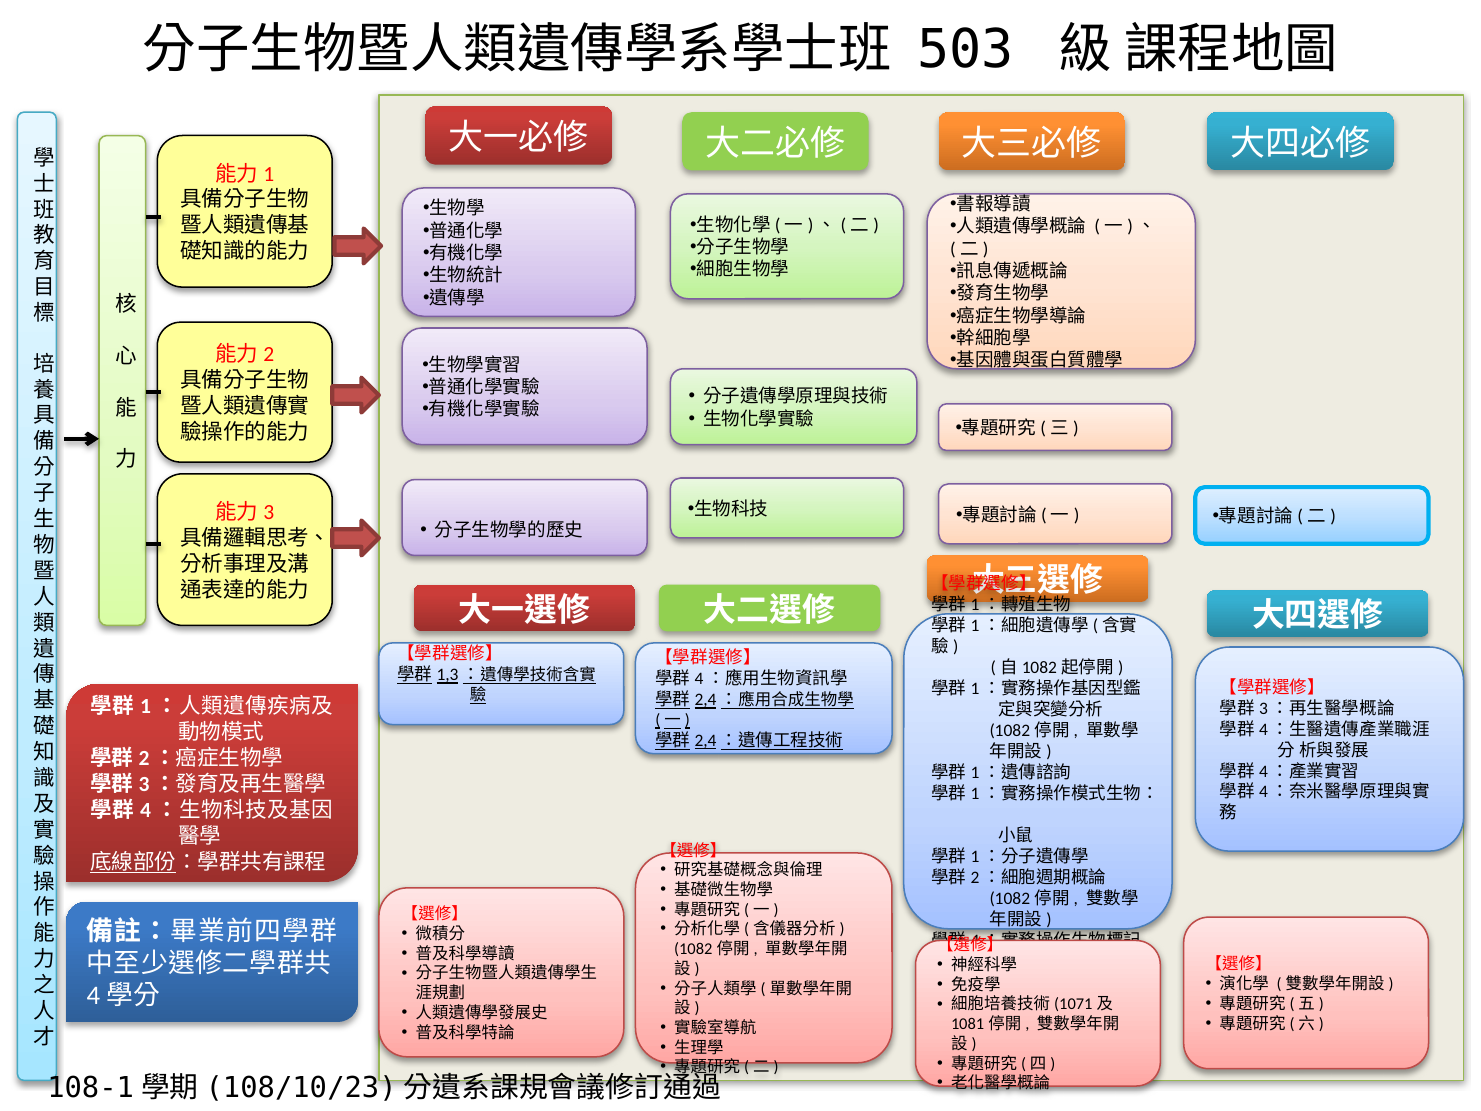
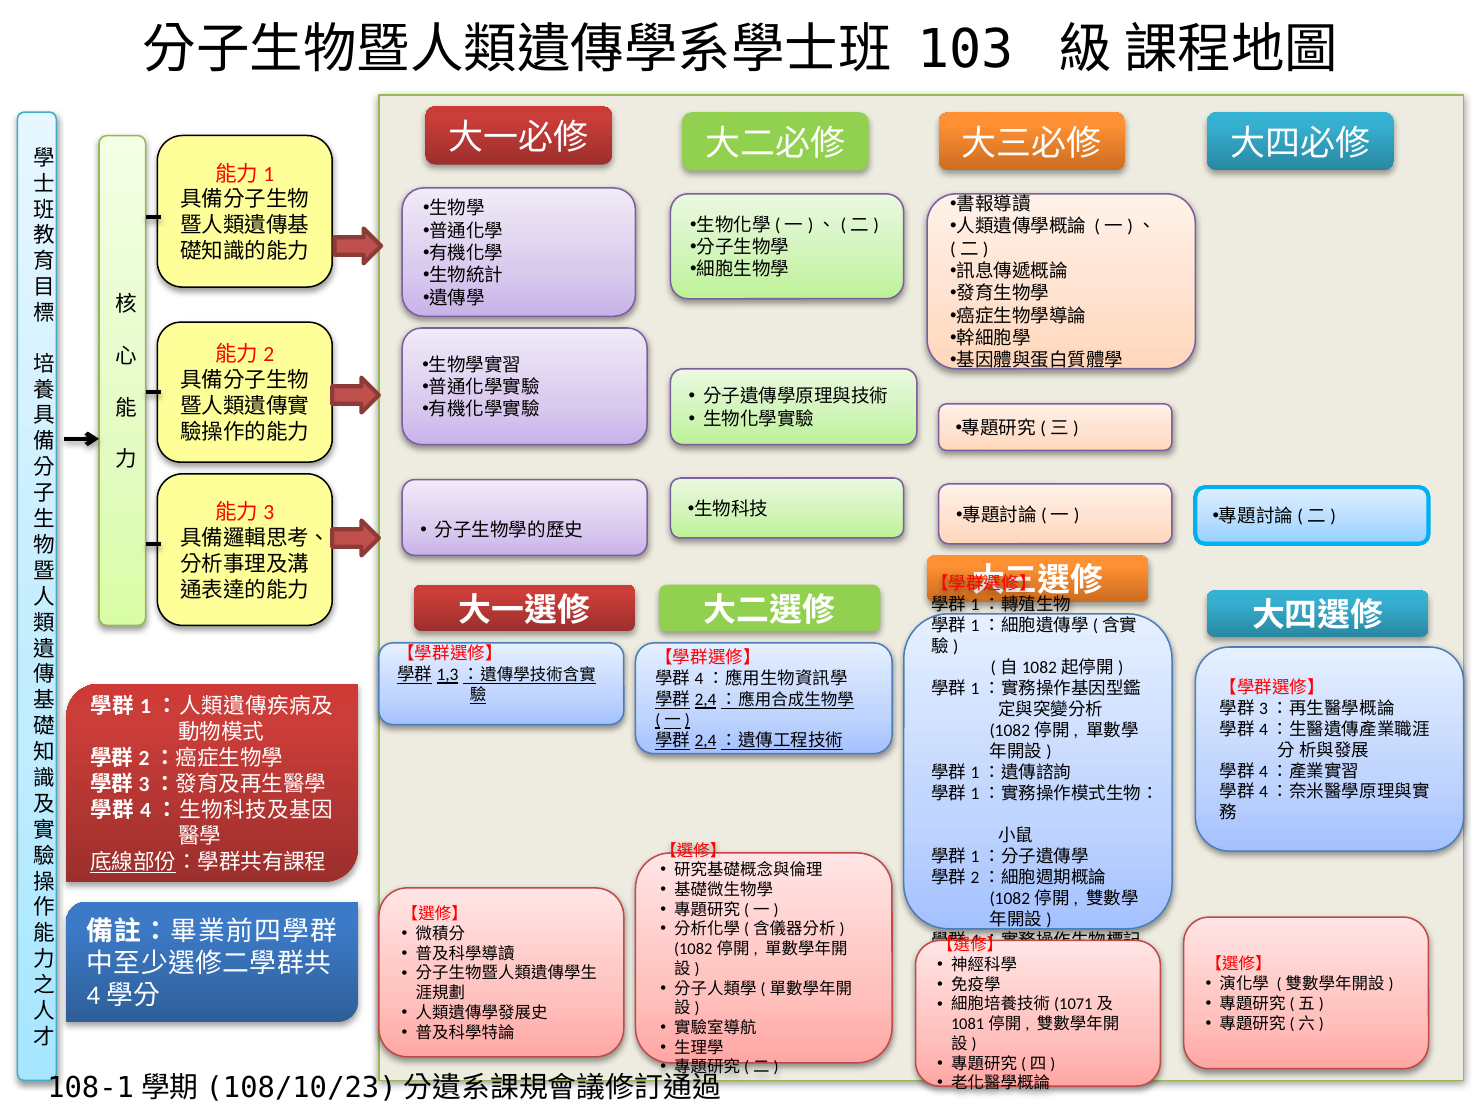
503: 503 -> 103
